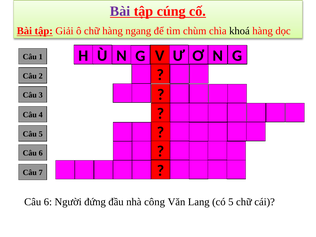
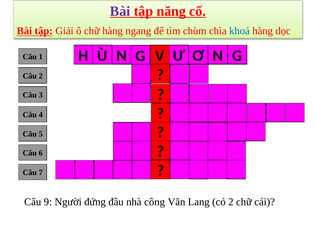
cúng: cúng -> năng
khoá colour: black -> blue
6 at (48, 202): 6 -> 9
có 5: 5 -> 2
